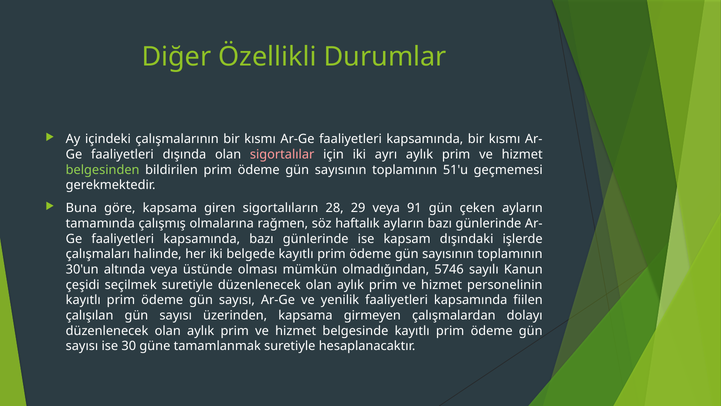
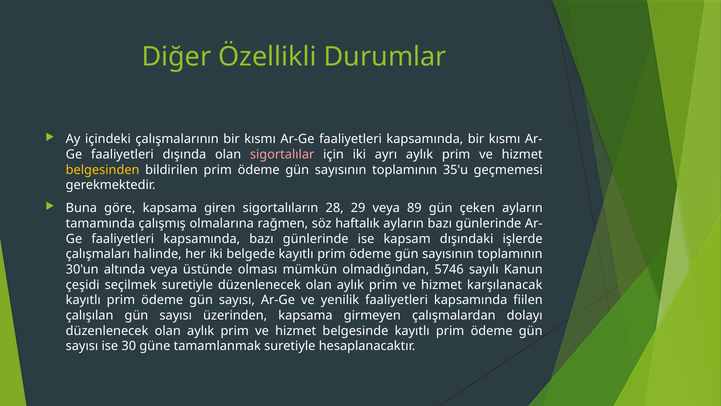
belgesinden colour: light green -> yellow
51'u: 51'u -> 35'u
91: 91 -> 89
personelinin: personelinin -> karşılanacak
